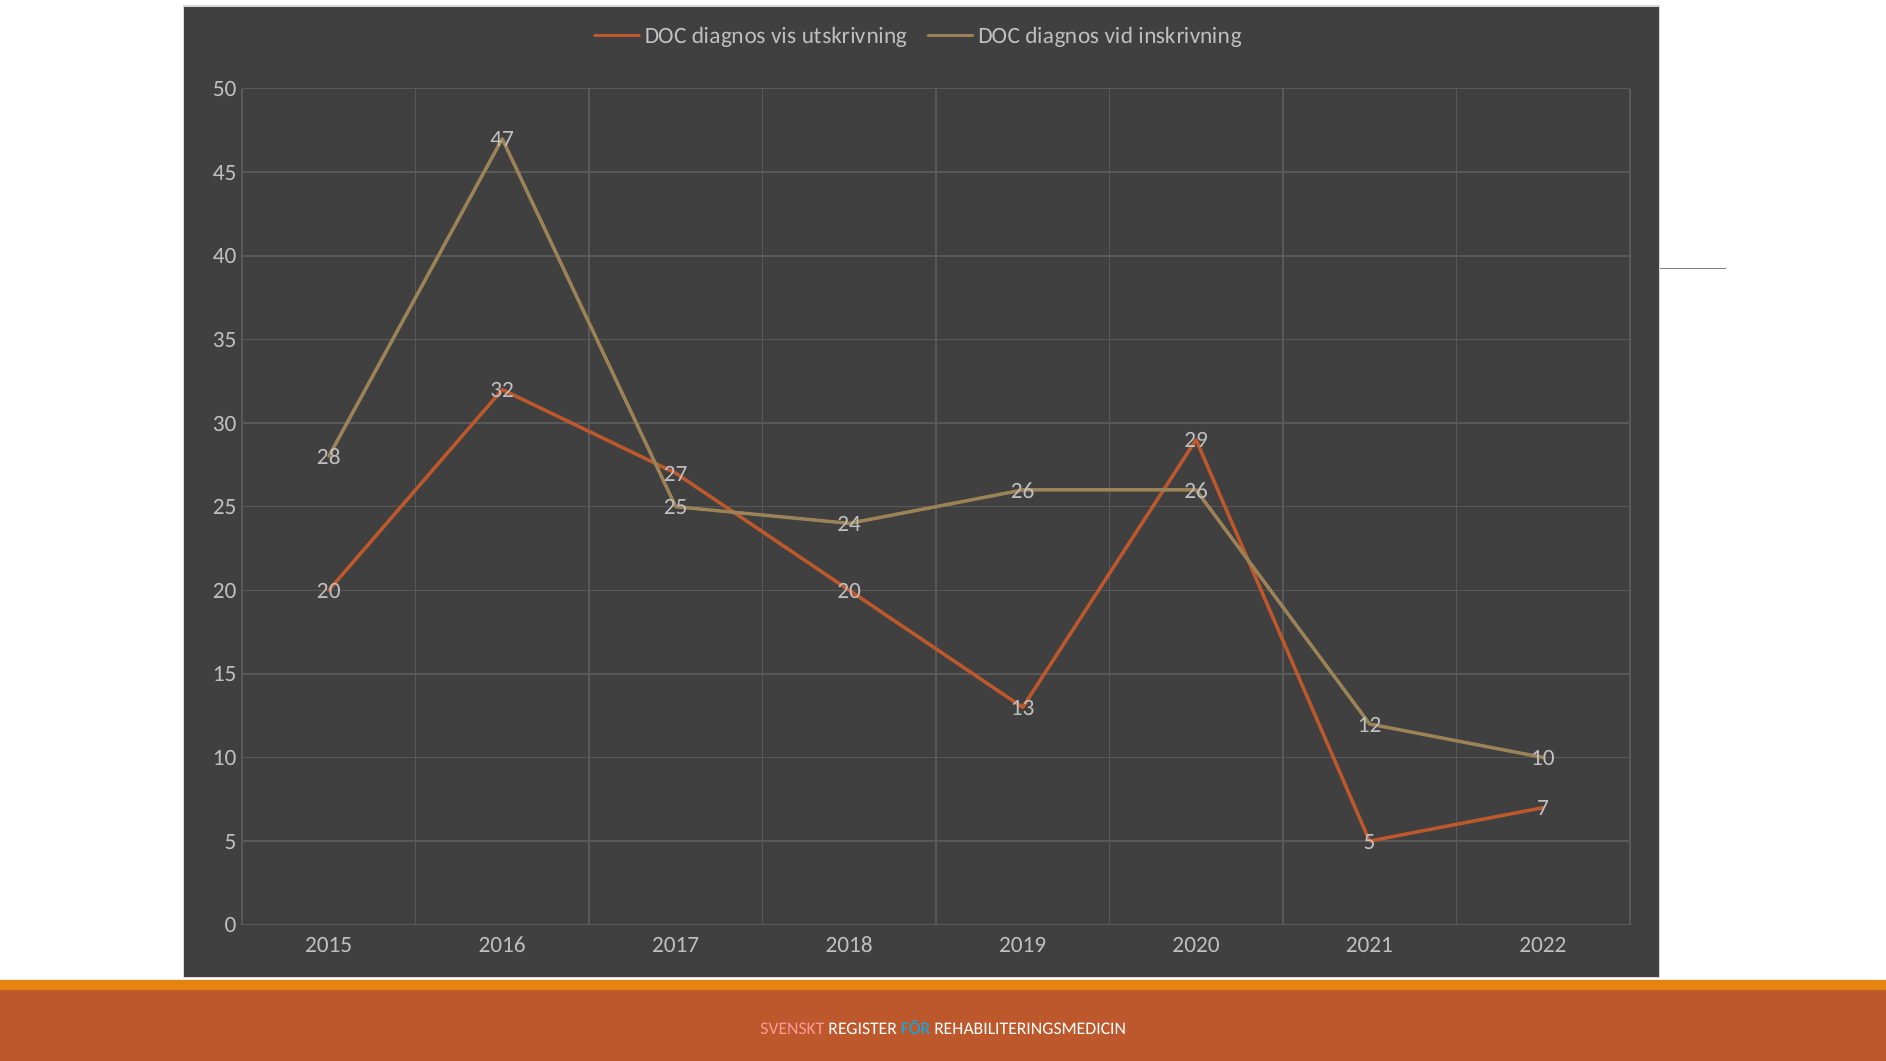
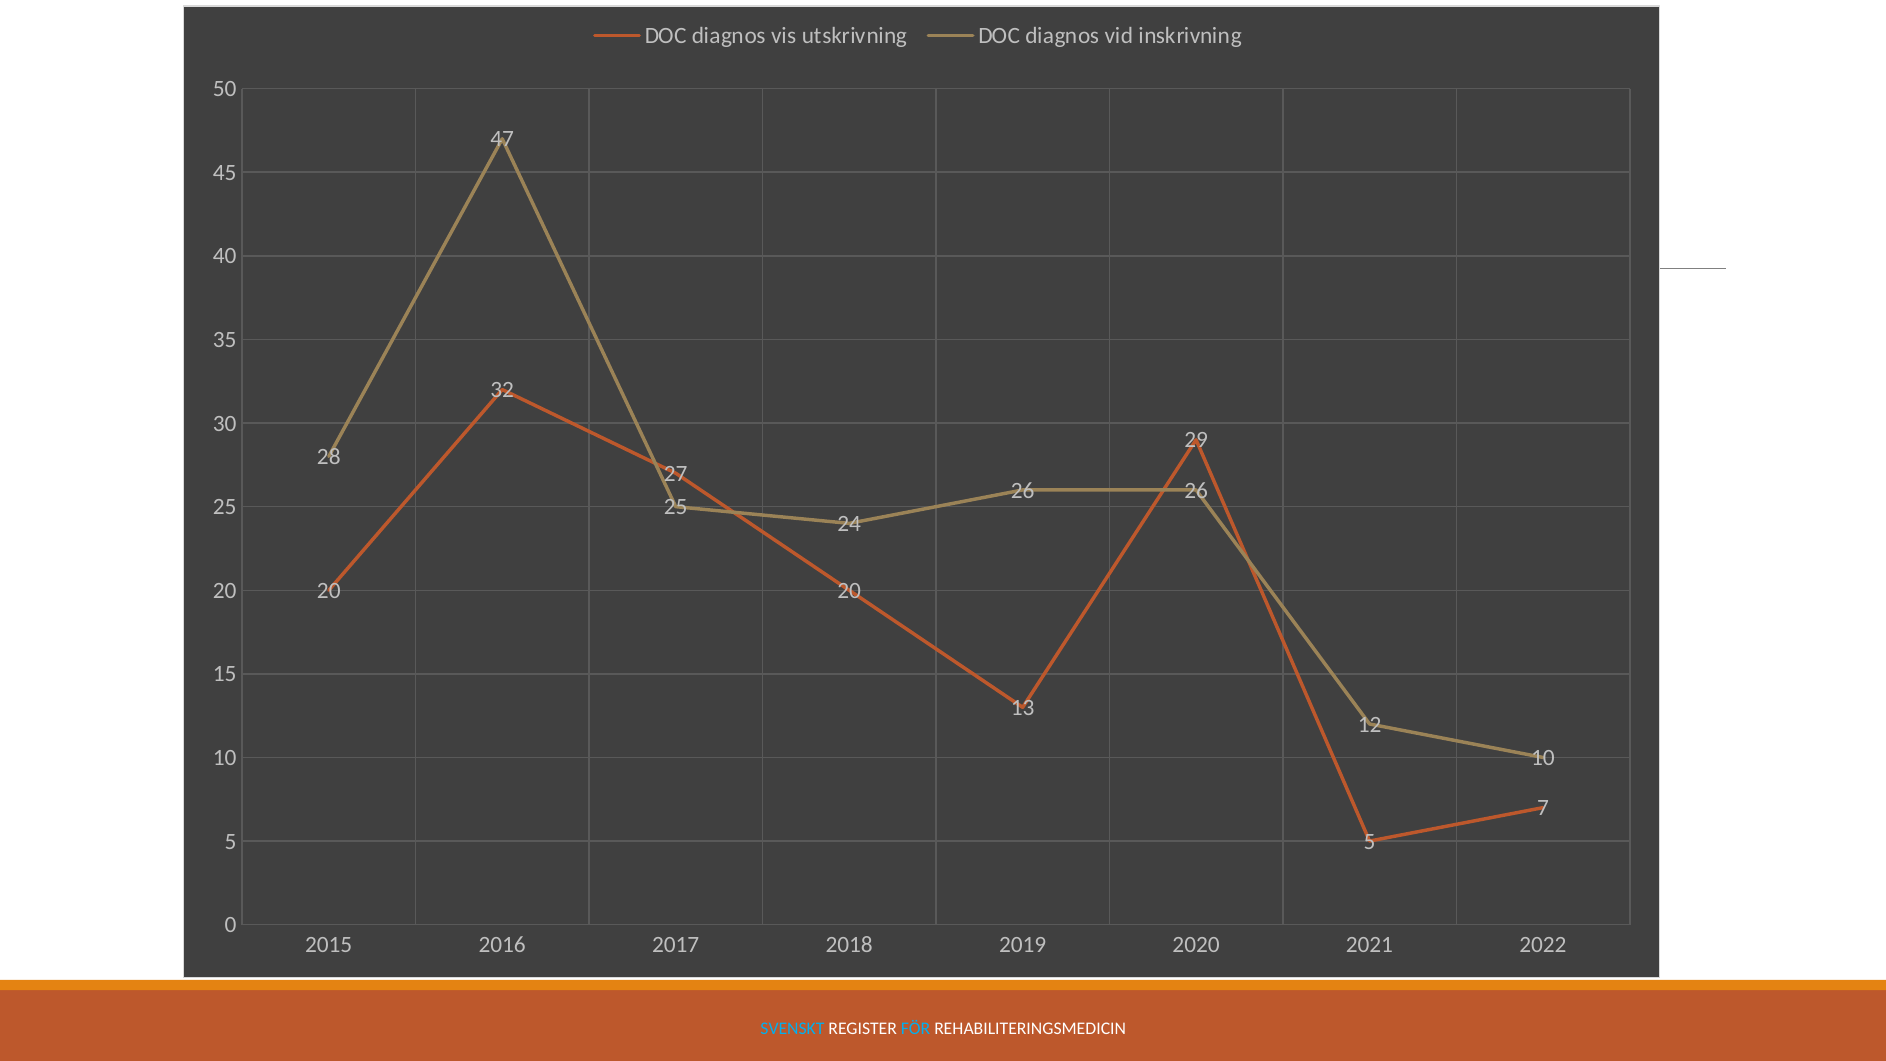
SVENSKT colour: pink -> light blue
